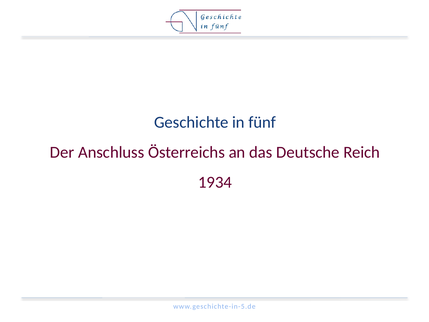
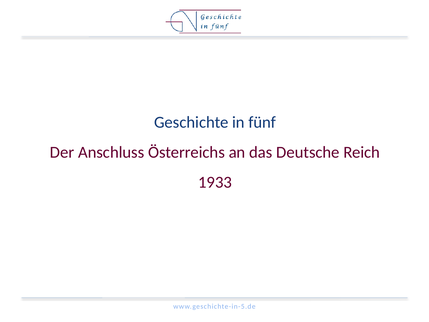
1934: 1934 -> 1933
